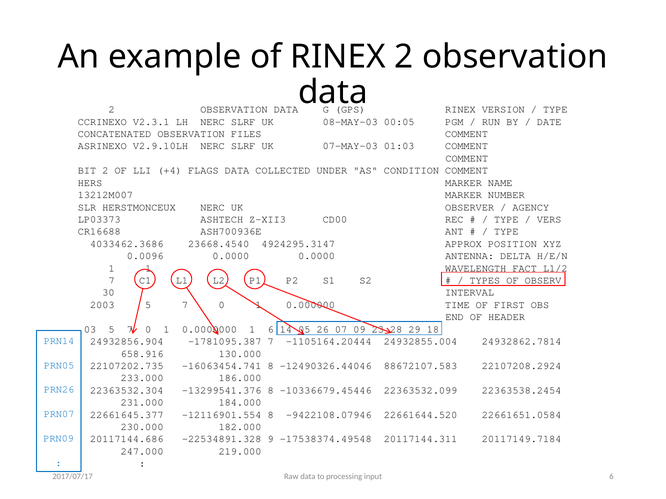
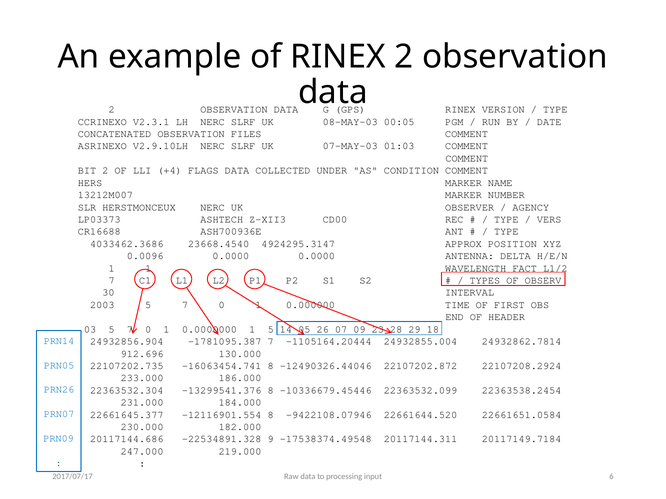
1 6: 6 -> 5
658.916: 658.916 -> 912.696
88672107.583: 88672107.583 -> 22107202.872
